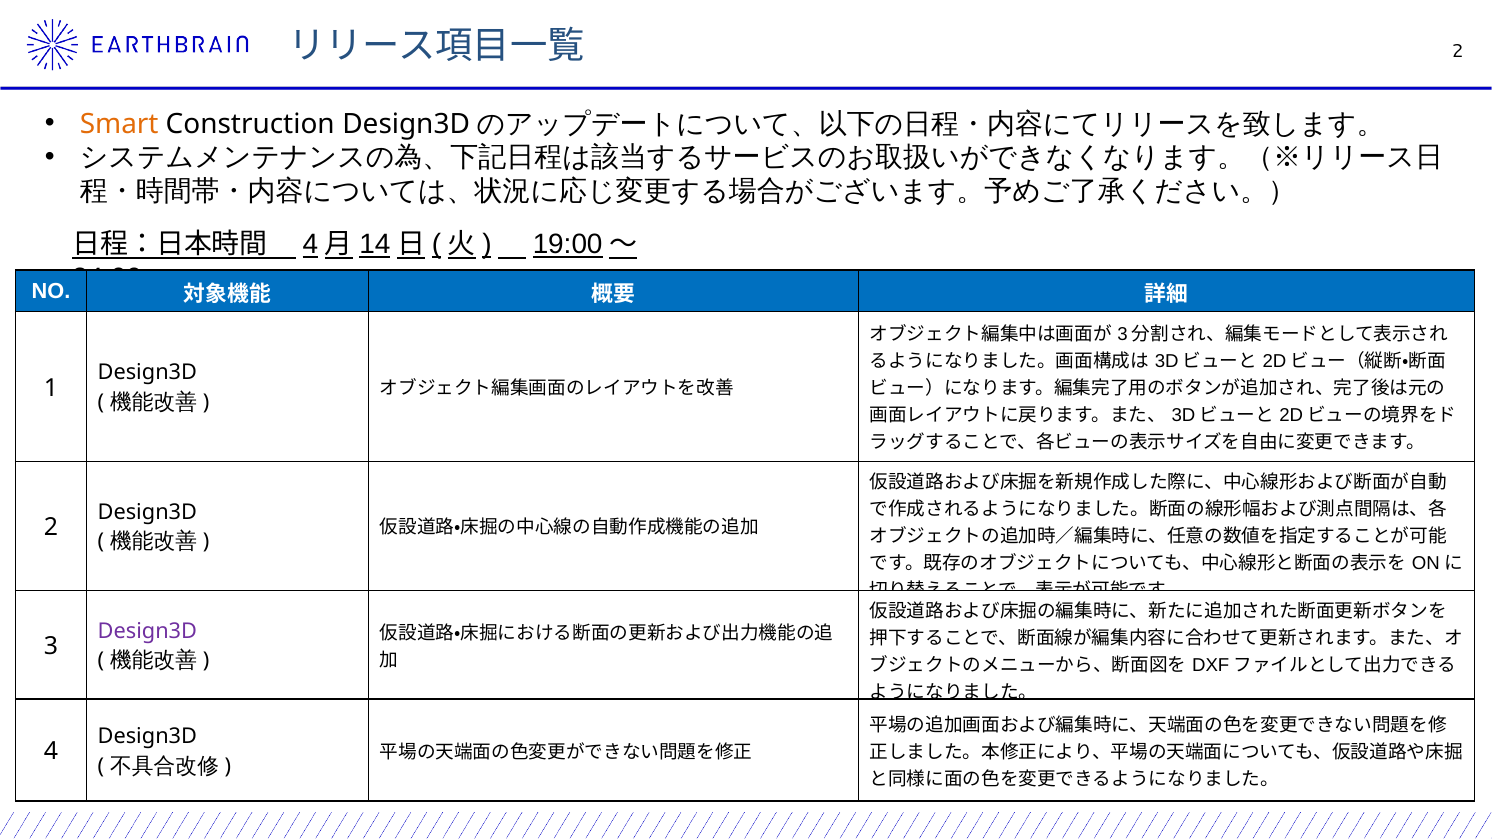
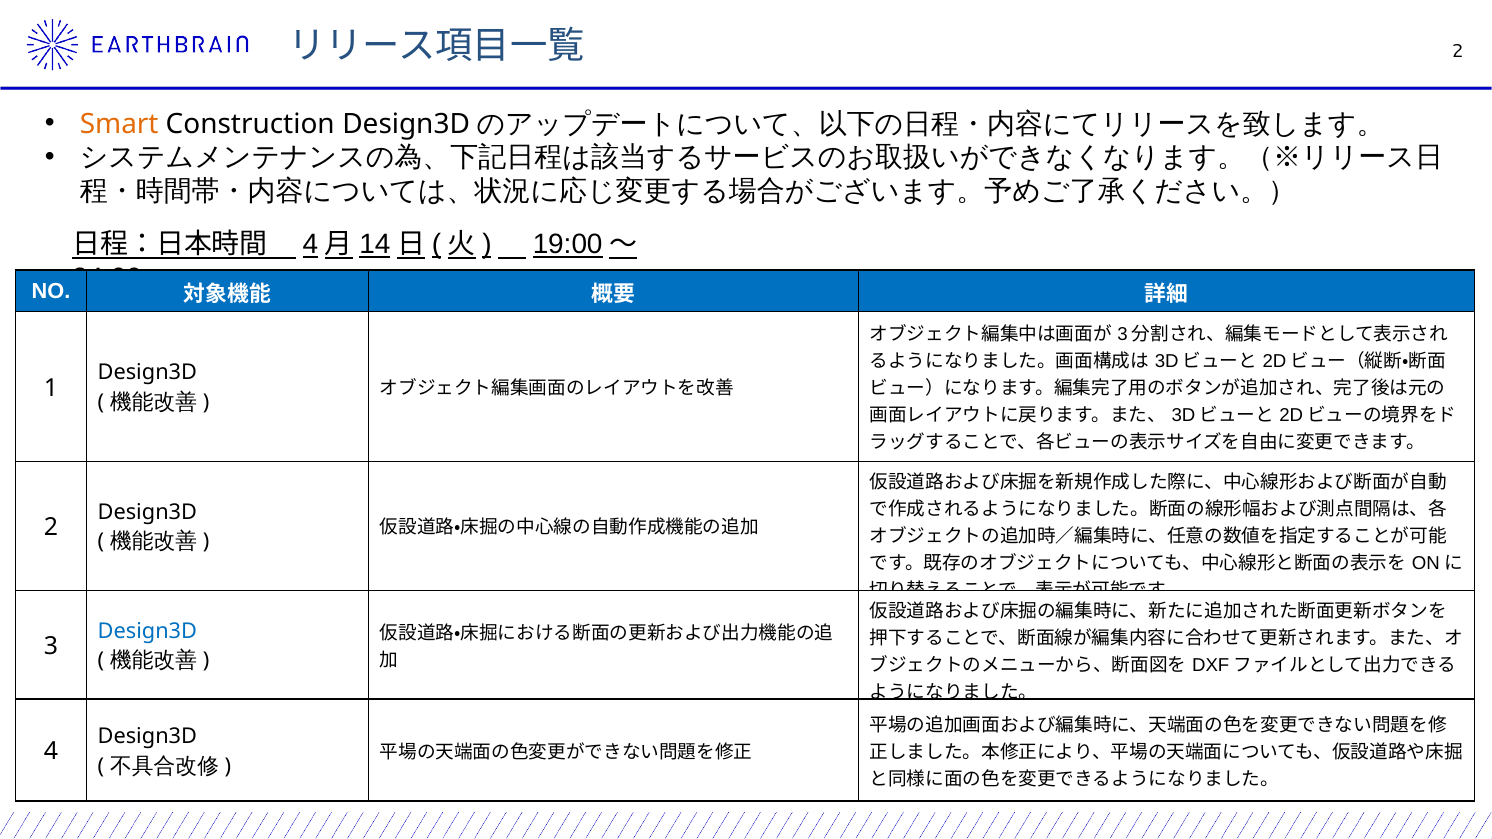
Design3D at (147, 631) colour: purple -> blue
